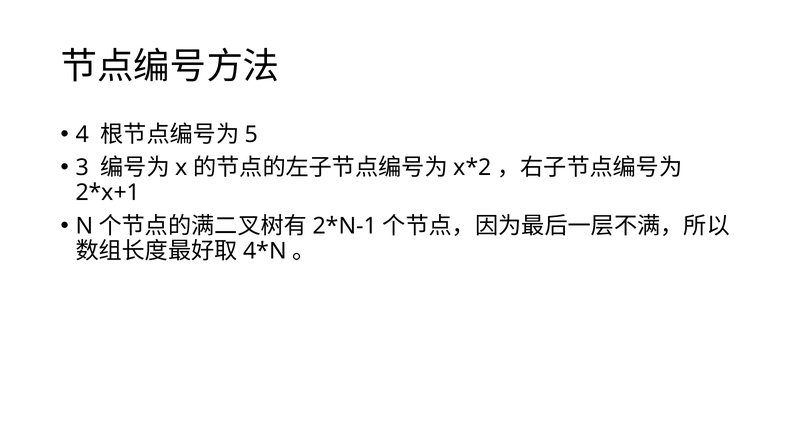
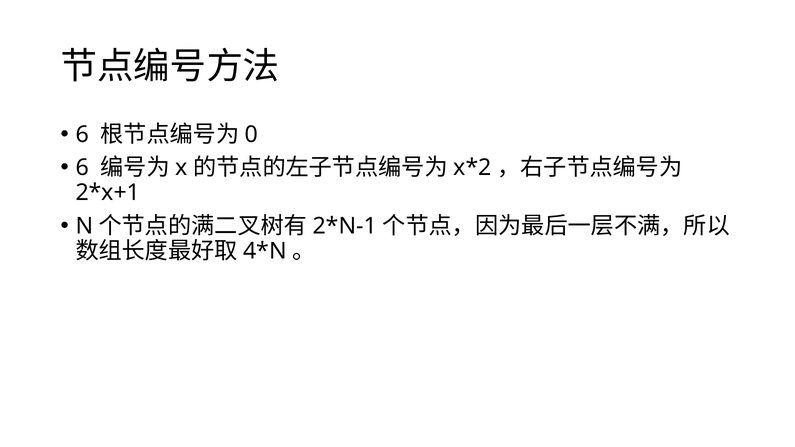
4 at (82, 134): 4 -> 6
5: 5 -> 0
3 at (82, 168): 3 -> 6
